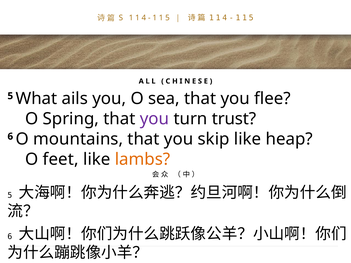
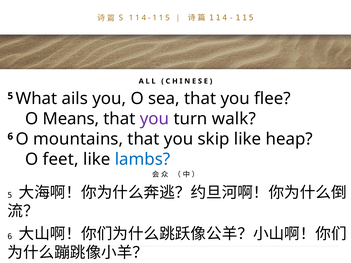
Spring: Spring -> Means
trust: trust -> walk
lambs colour: orange -> blue
